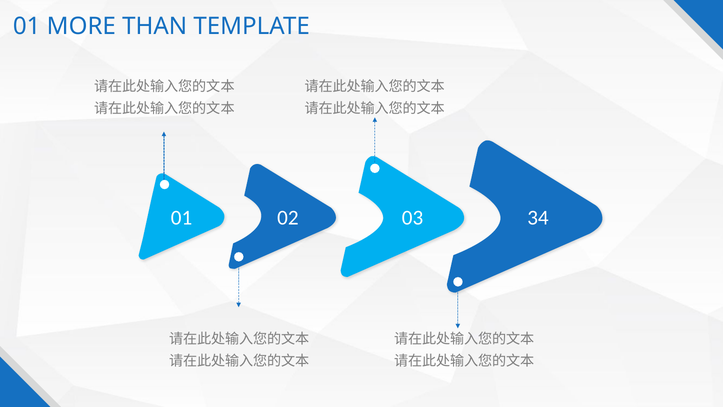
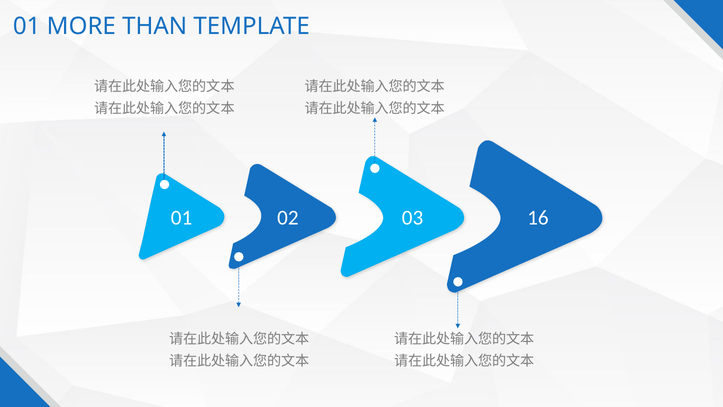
34: 34 -> 16
